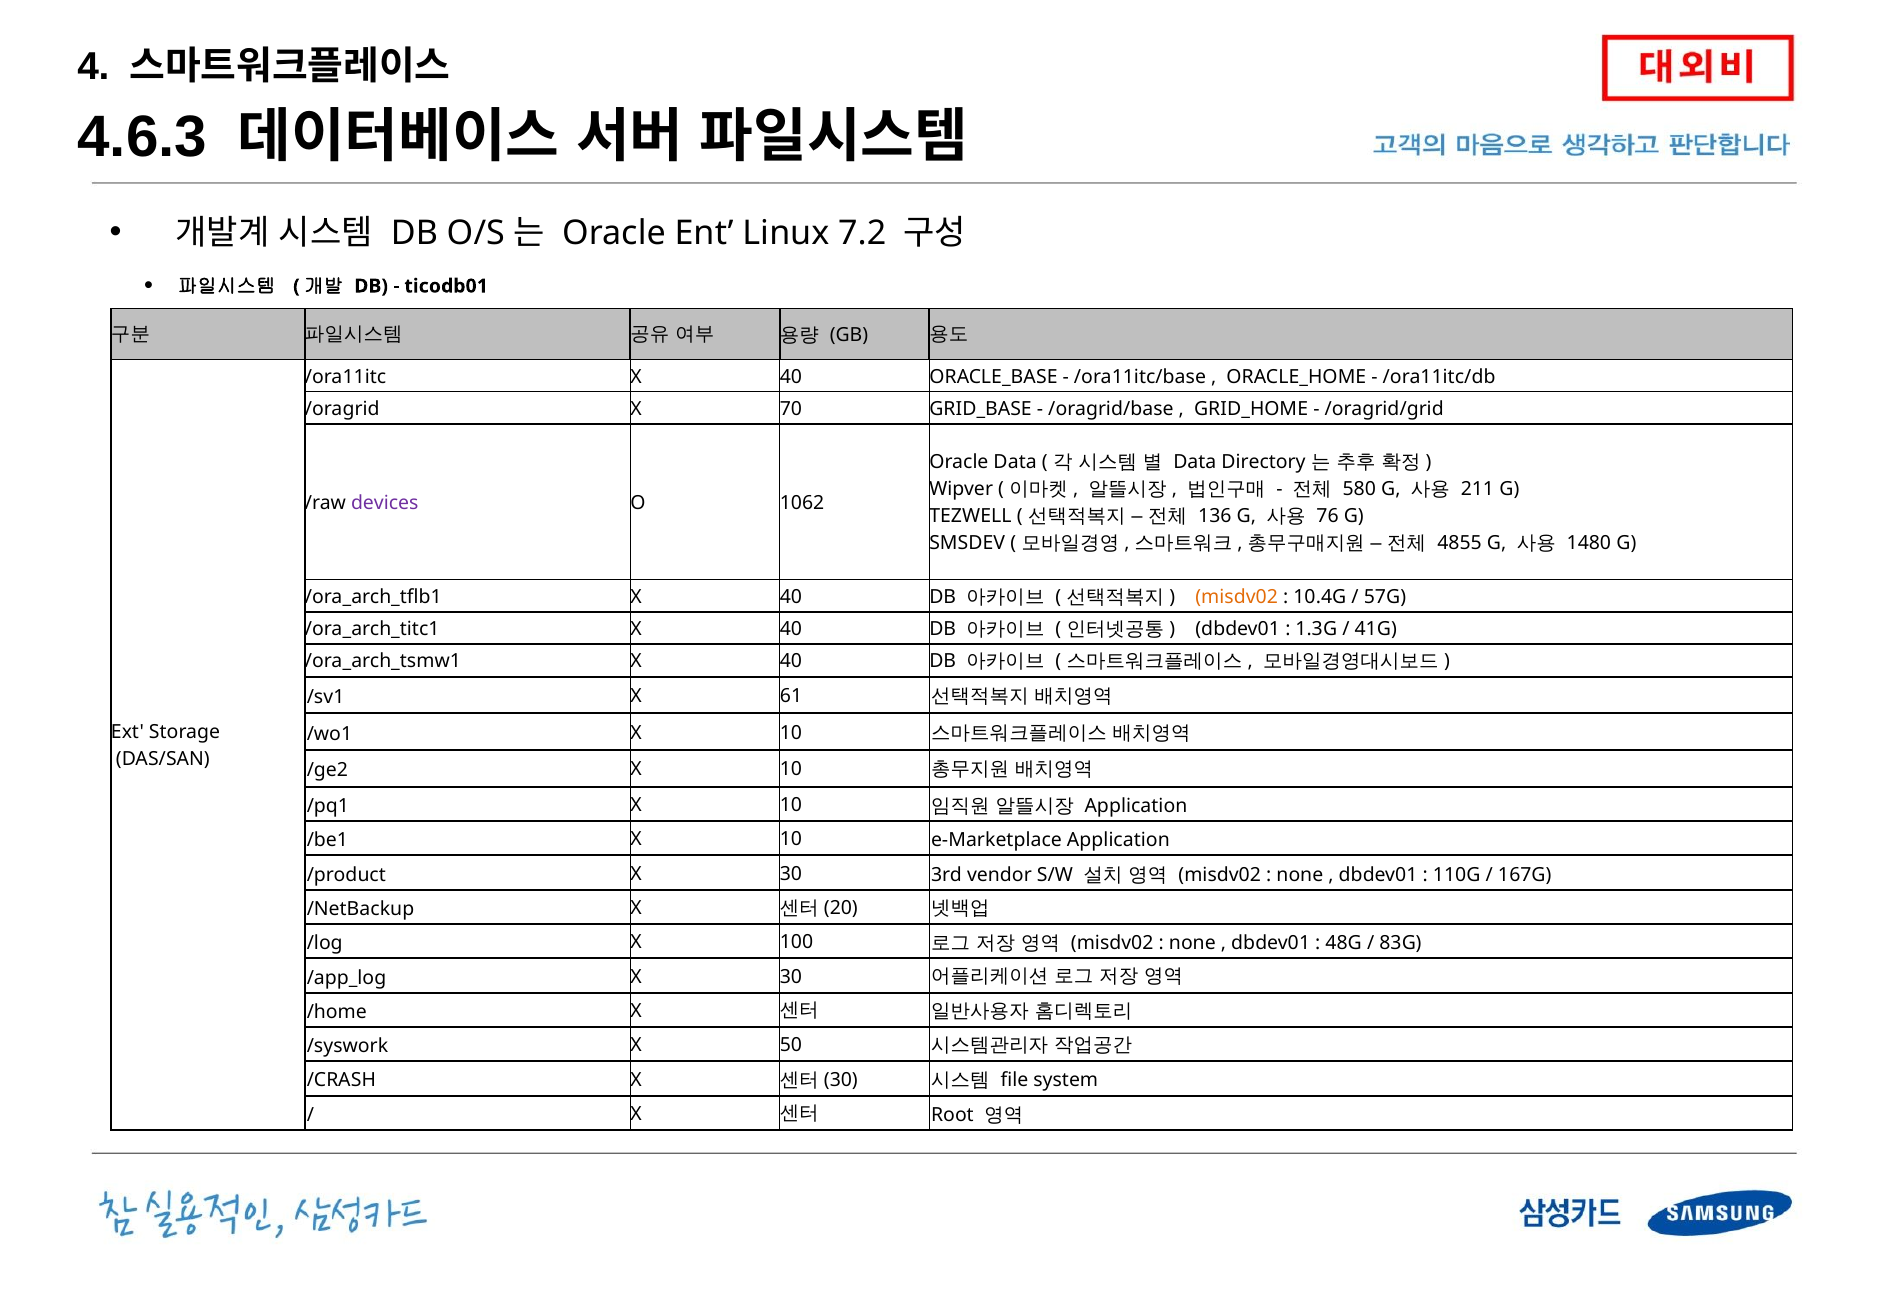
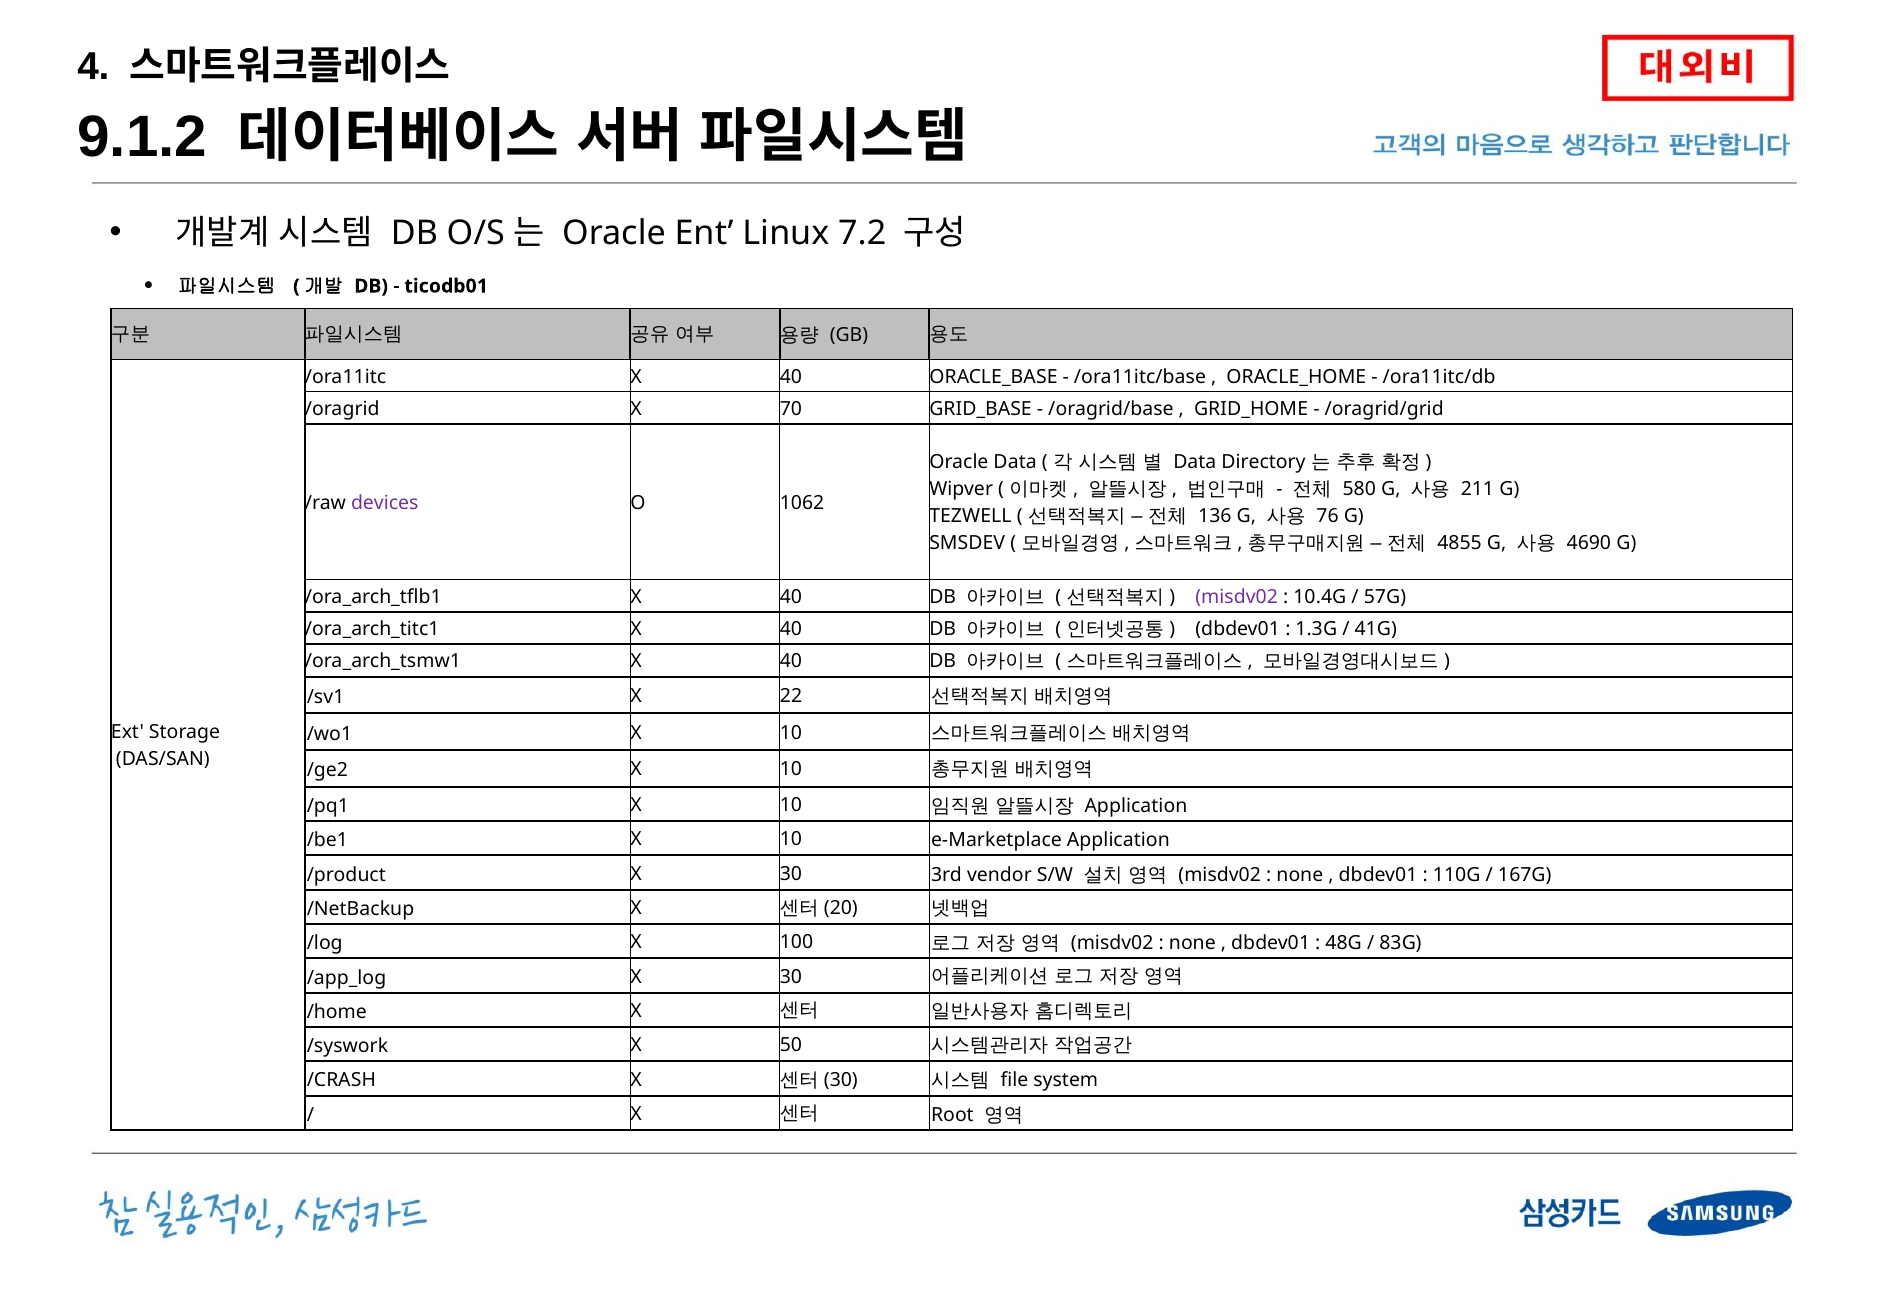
4.6.3: 4.6.3 -> 9.1.2
1480: 1480 -> 4690
misdv02 at (1237, 597) colour: orange -> purple
61: 61 -> 22
